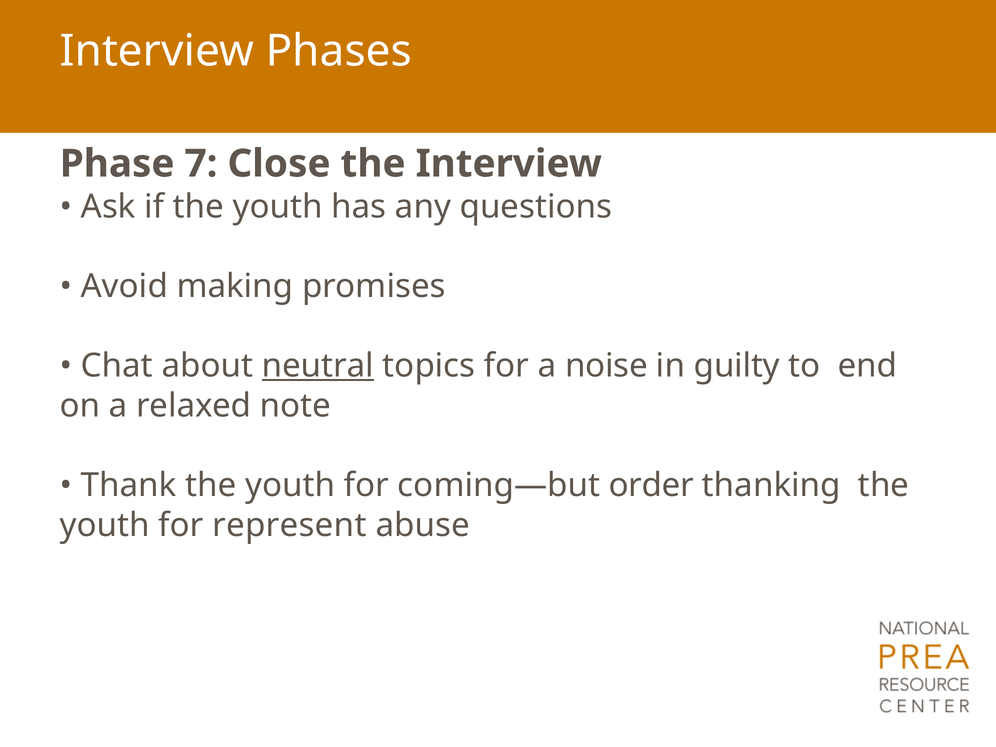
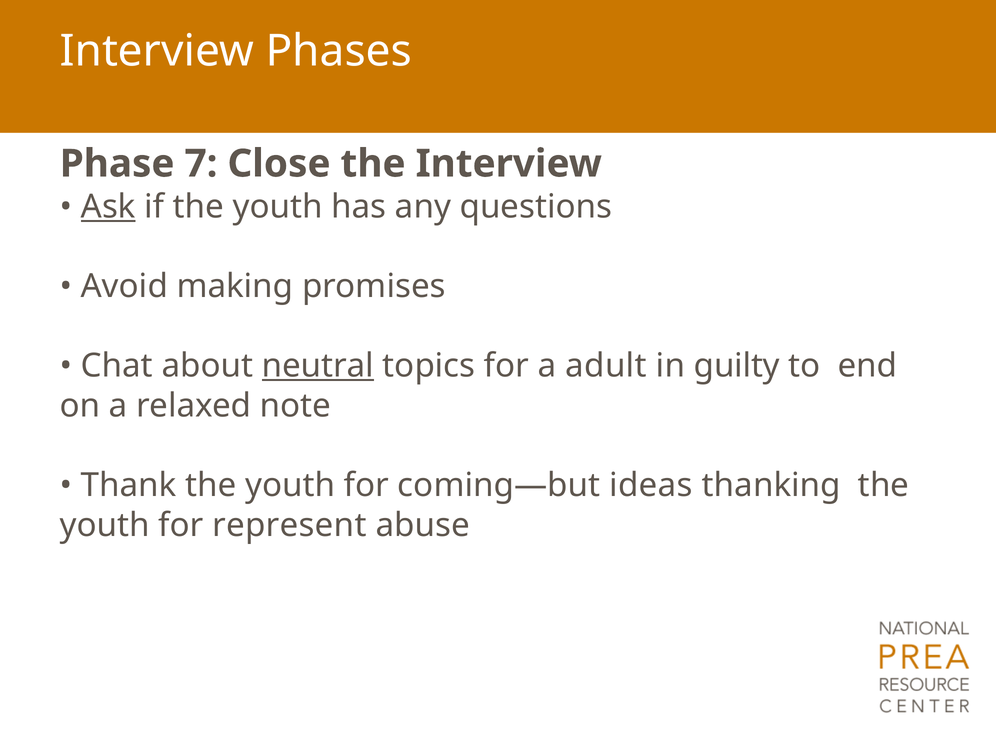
Ask underline: none -> present
noise: noise -> adult
order: order -> ideas
